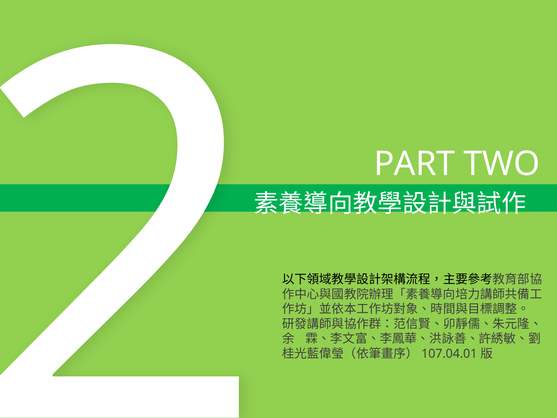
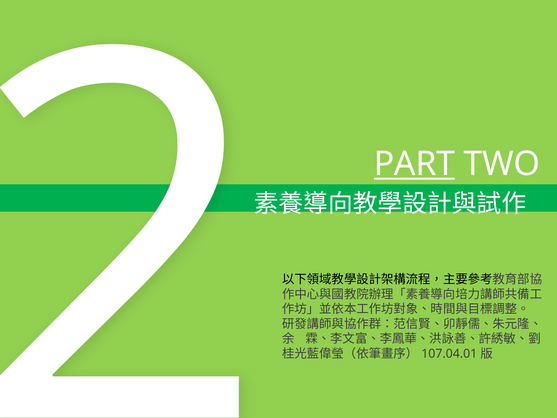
PART underline: none -> present
